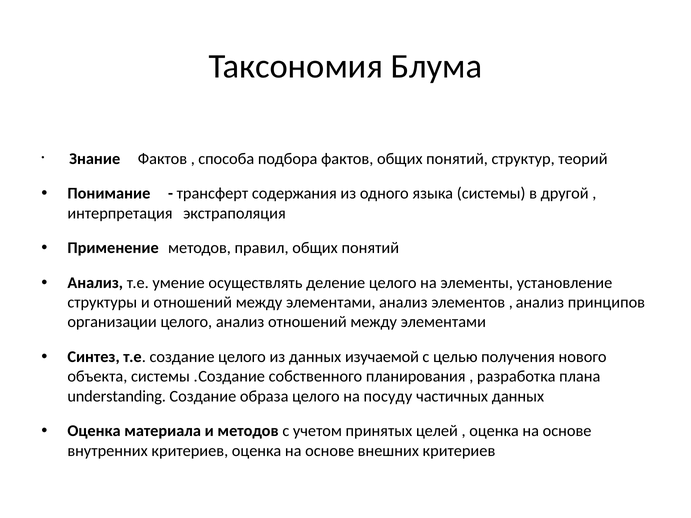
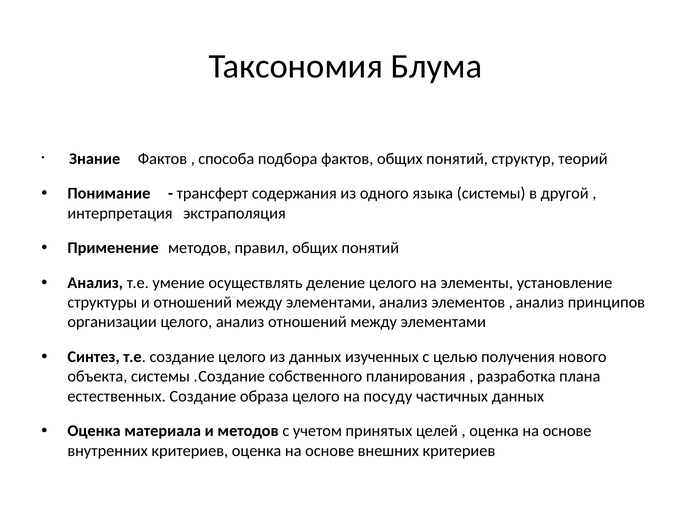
изучаемой: изучаемой -> изученных
understanding: understanding -> естественных
